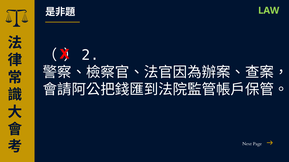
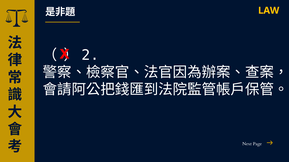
LAW colour: light green -> yellow
